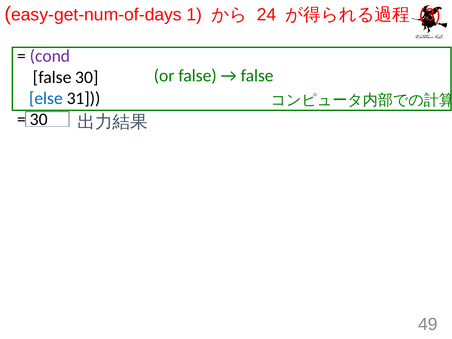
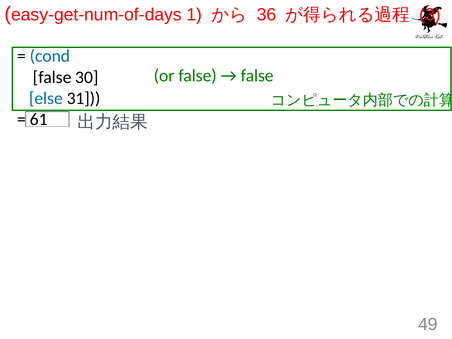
24: 24 -> 36
cond colour: purple -> blue
30 at (39, 119): 30 -> 61
